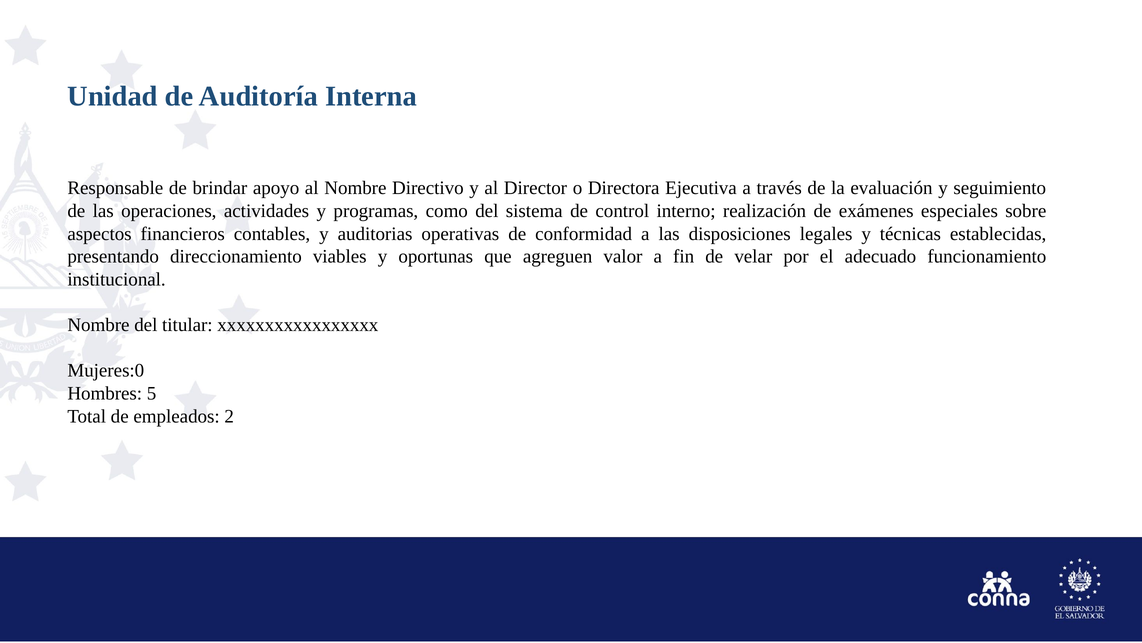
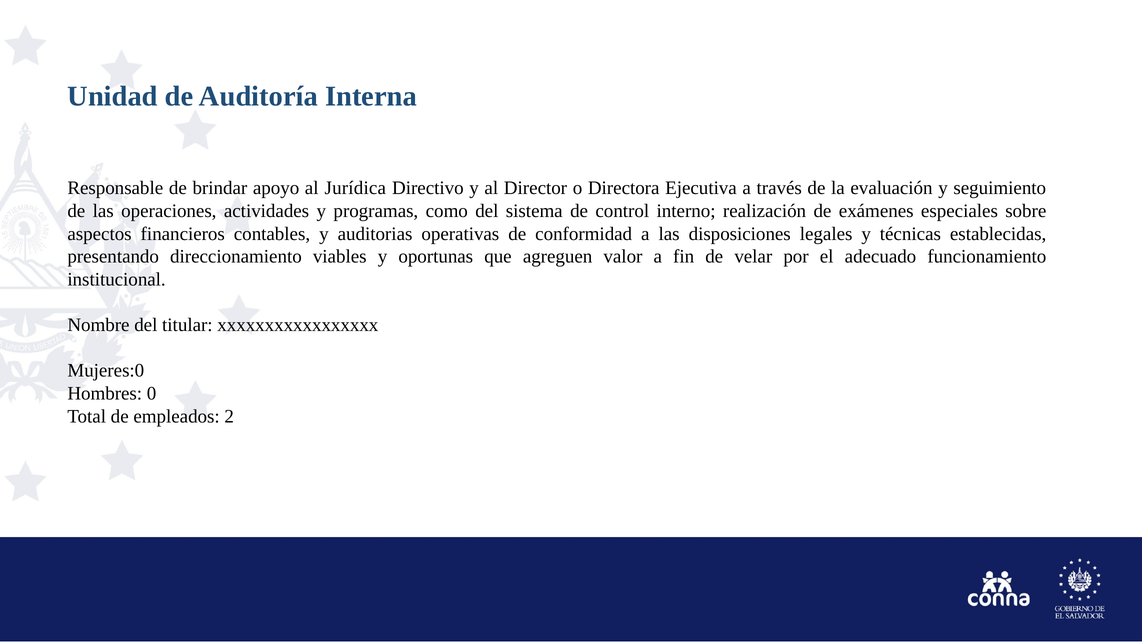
al Nombre: Nombre -> Jurídica
5: 5 -> 0
